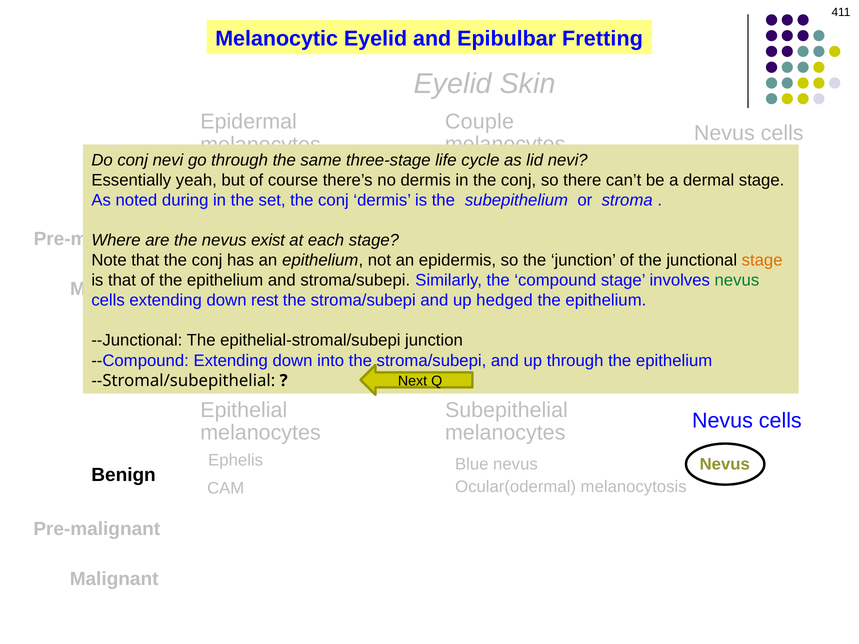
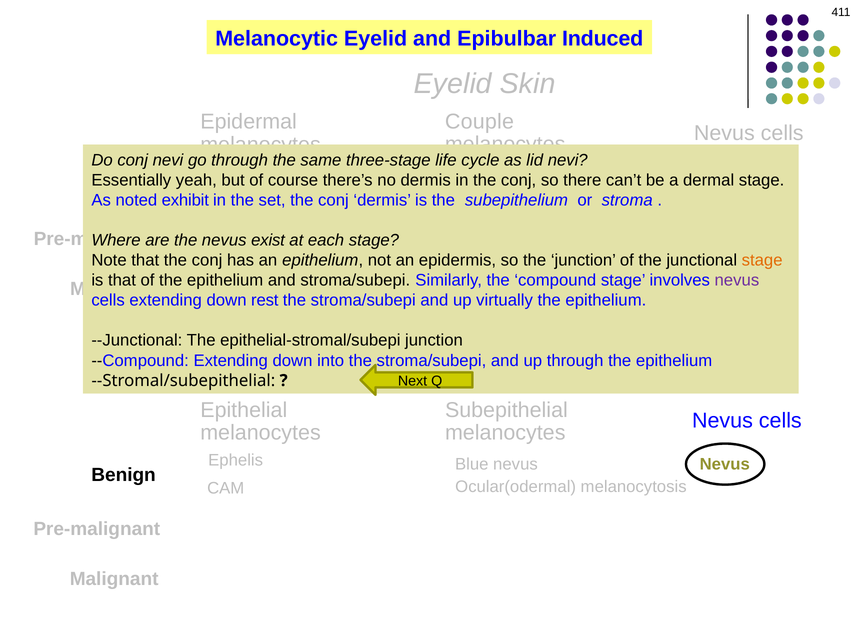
Fretting: Fretting -> Induced
during: during -> exhibit
nevus at (737, 280) colour: green -> purple
hedged: hedged -> virtually
